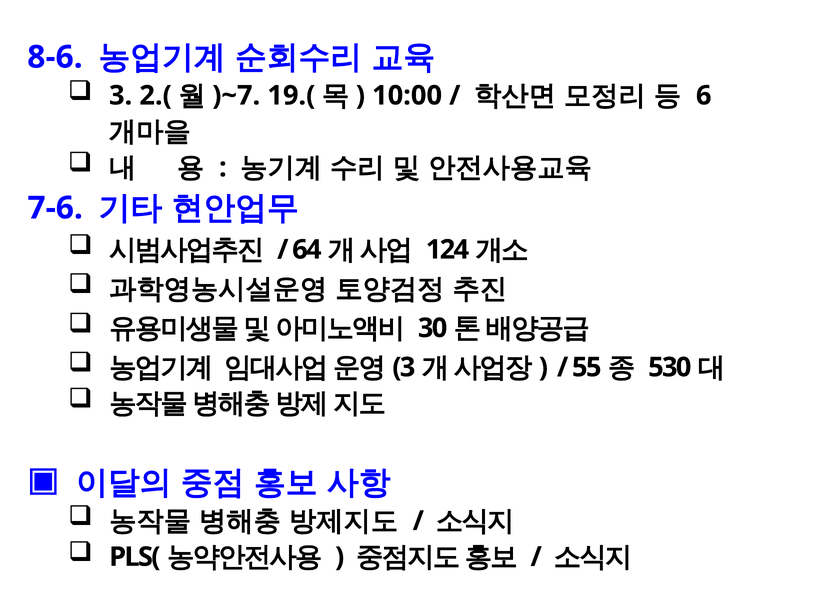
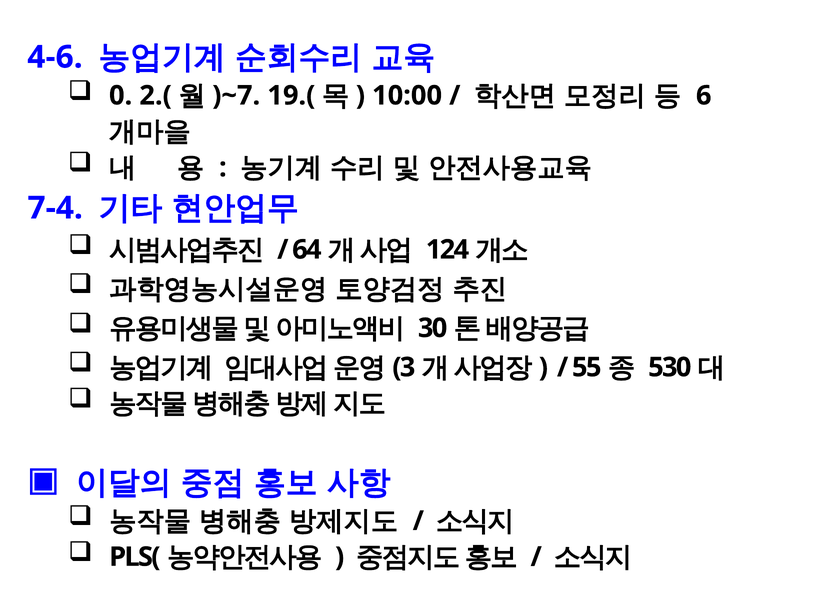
8-6: 8-6 -> 4-6
3 at (121, 96): 3 -> 0
7-6: 7-6 -> 7-4
